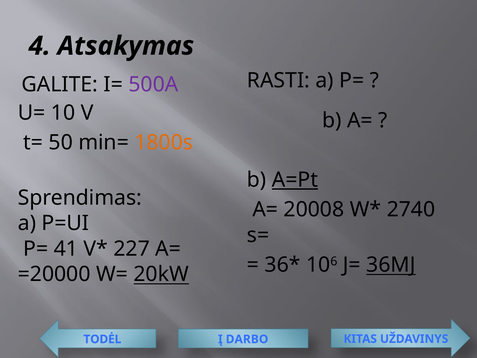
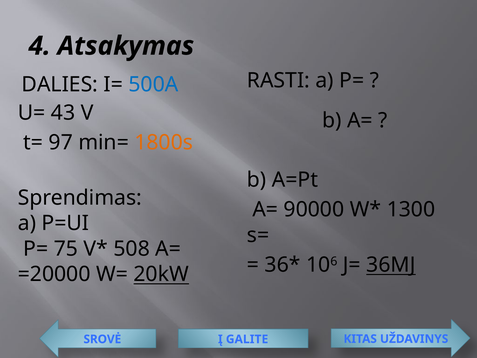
GALITE: GALITE -> DALIES
500A colour: purple -> blue
10: 10 -> 43
50: 50 -> 97
A=Pt underline: present -> none
20008: 20008 -> 90000
2740: 2740 -> 1300
41: 41 -> 75
227: 227 -> 508
TODĖL: TODĖL -> SROVĖ
DARBO: DARBO -> GALITE
